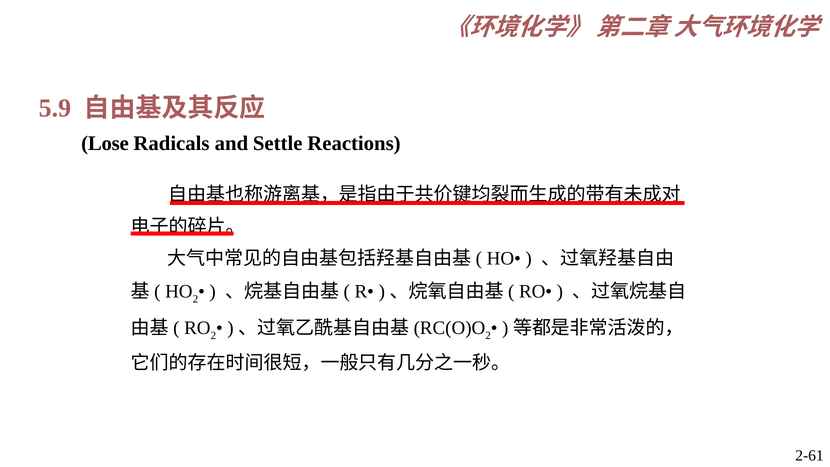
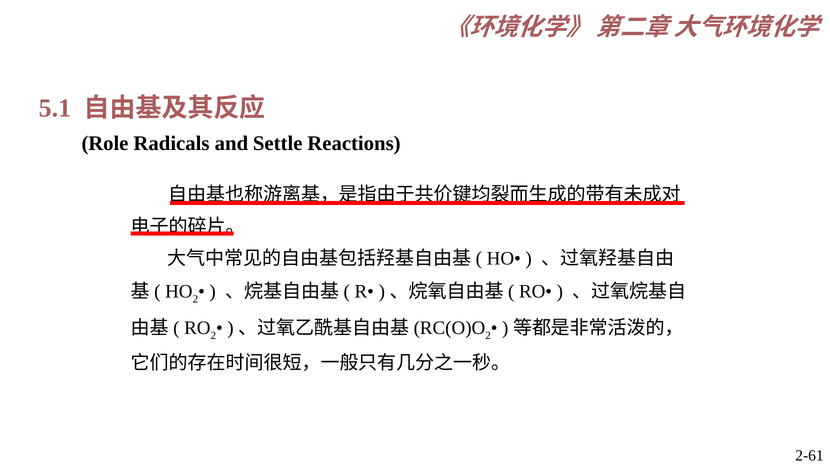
5.9: 5.9 -> 5.1
Lose: Lose -> Role
